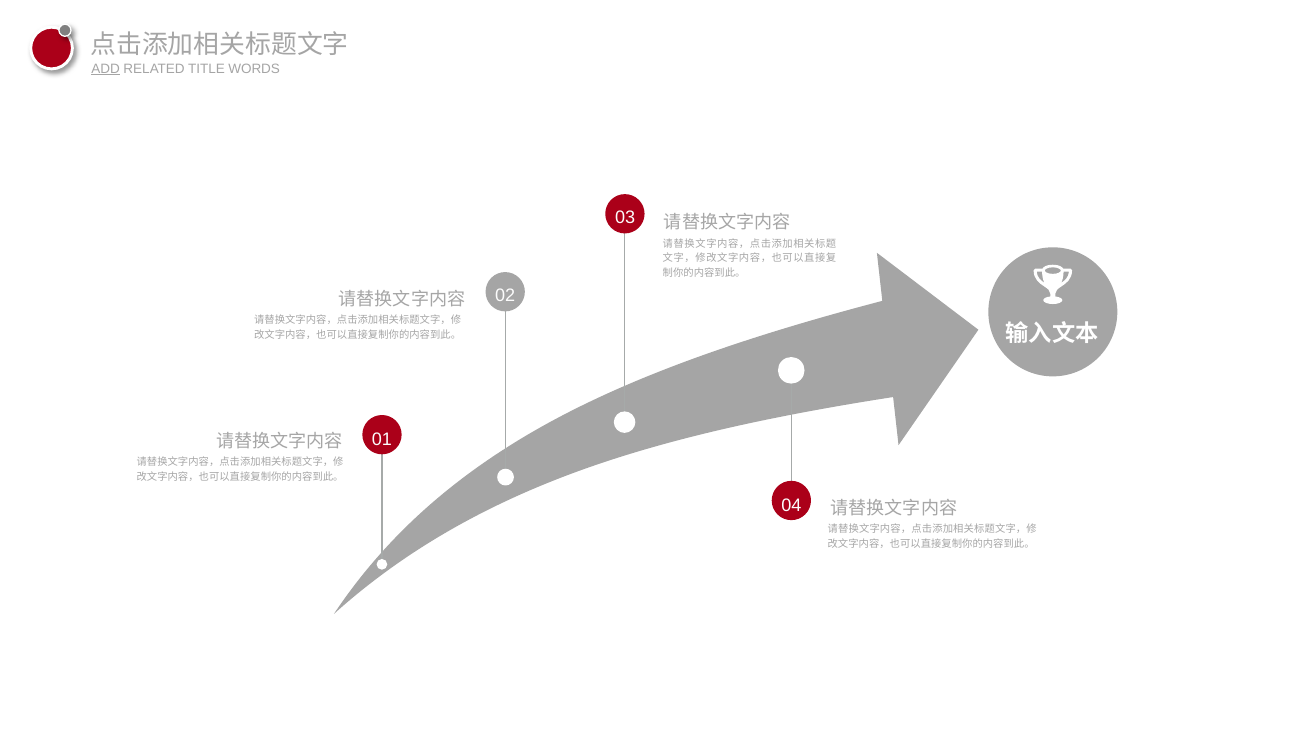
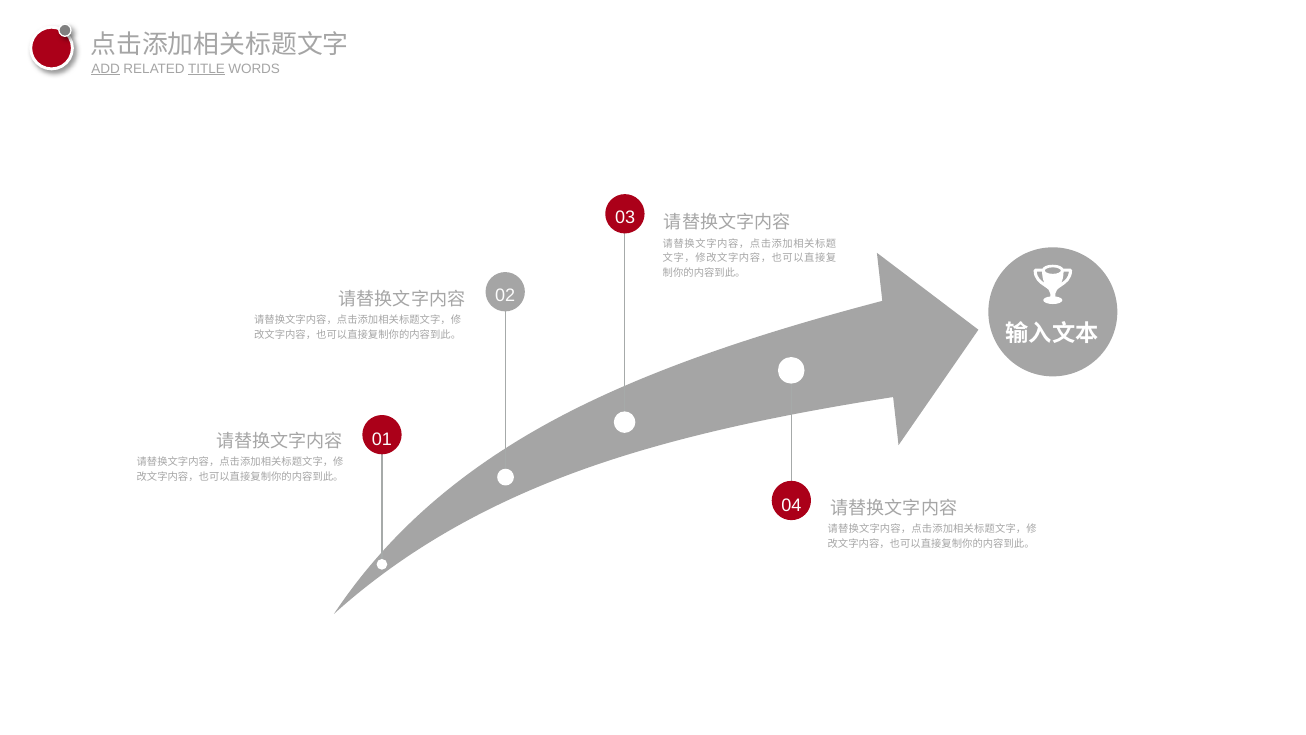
TITLE underline: none -> present
